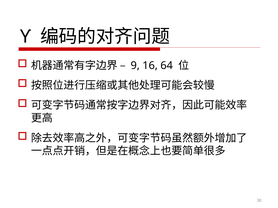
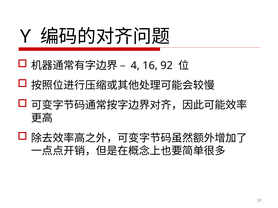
9: 9 -> 4
64: 64 -> 92
